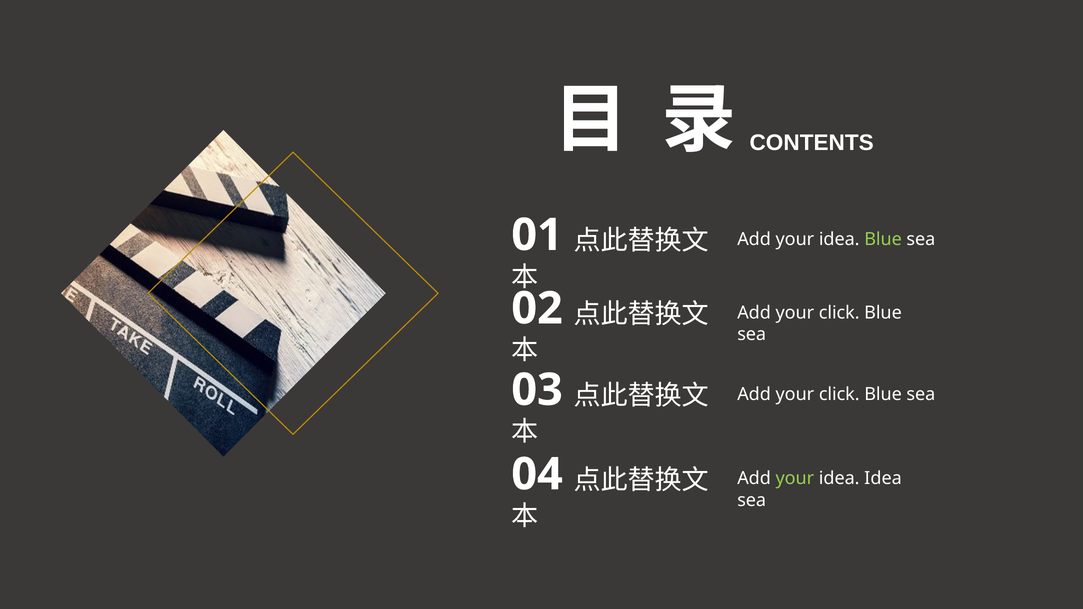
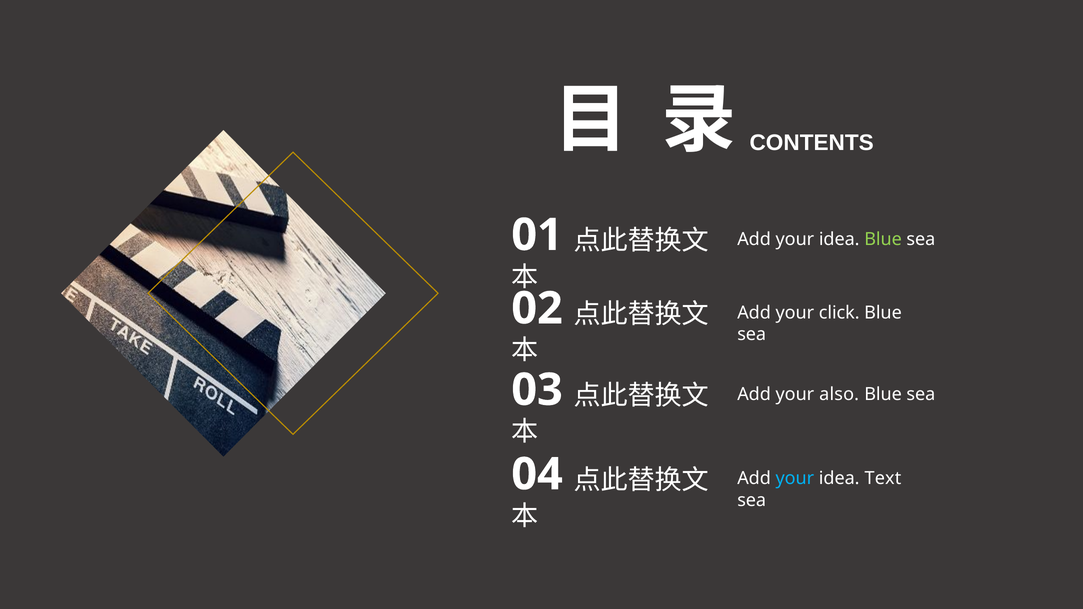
click at (839, 394): click -> also
your at (795, 479) colour: light green -> light blue
idea Idea: Idea -> Text
